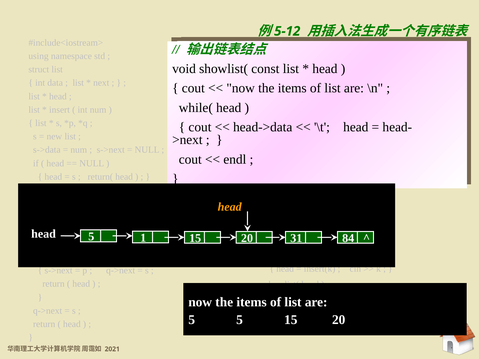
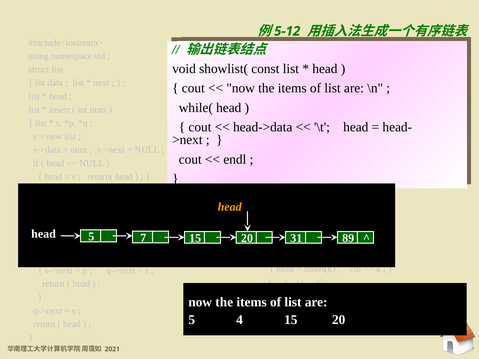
1: 1 -> 7
84: 84 -> 89
5 5: 5 -> 4
